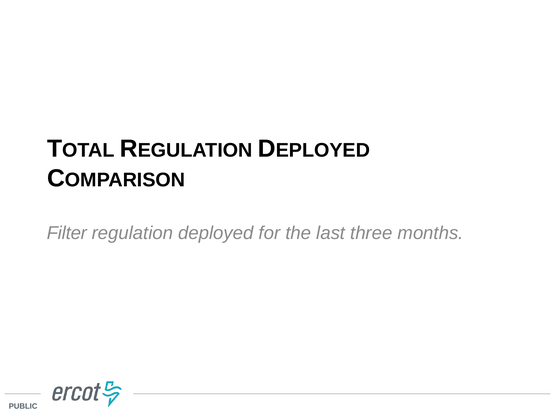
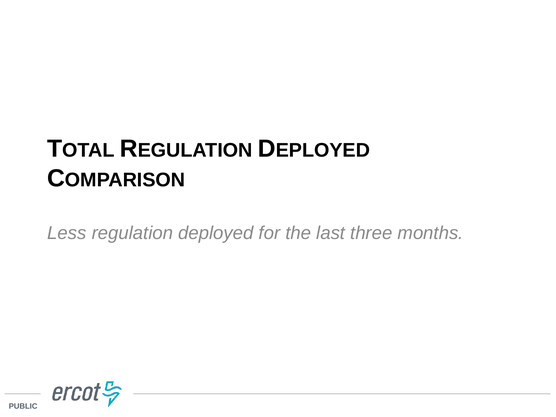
Filter: Filter -> Less
